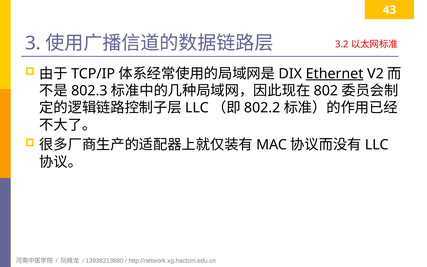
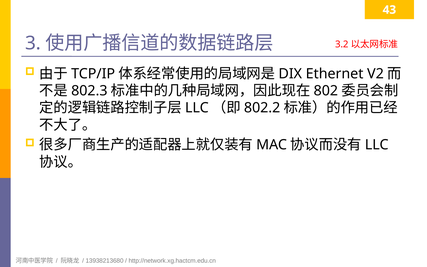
Ethernet underline: present -> none
